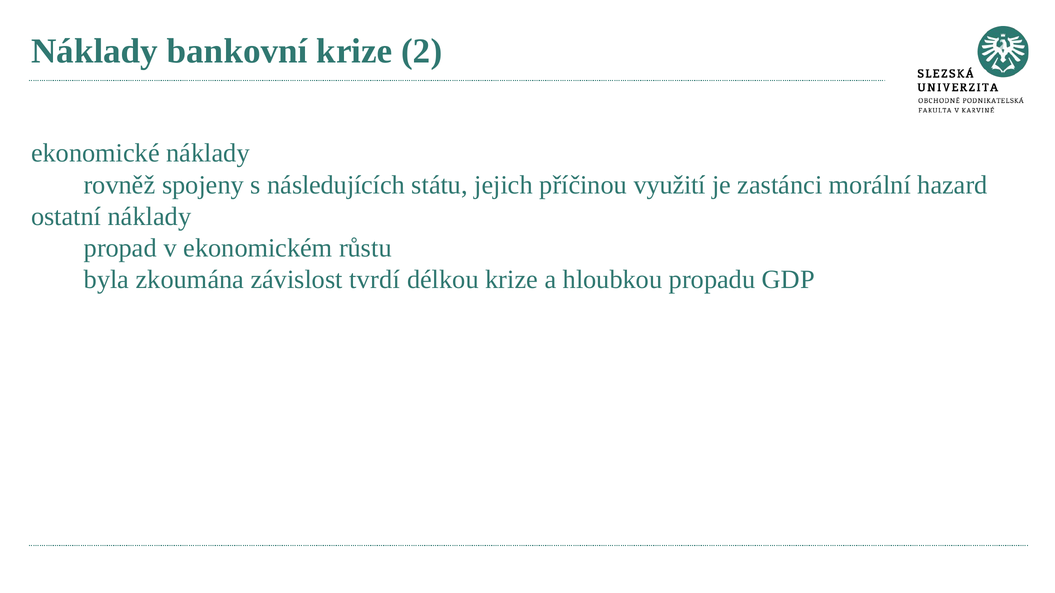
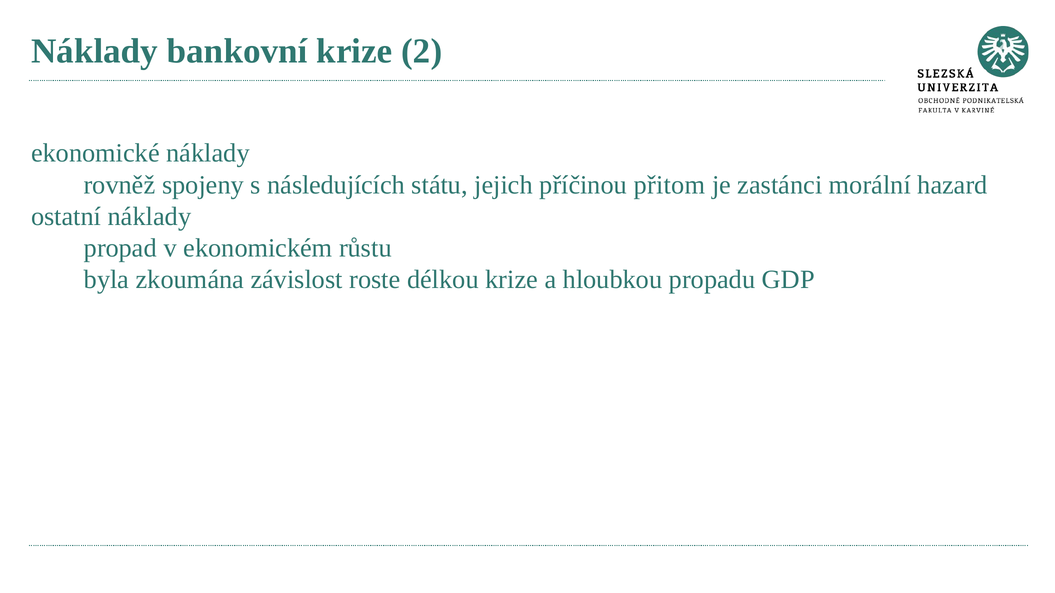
využití: využití -> přitom
tvrdí: tvrdí -> roste
